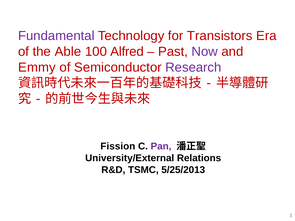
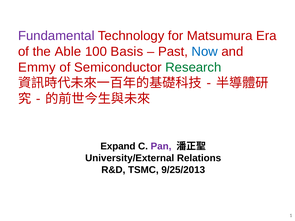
Transistors: Transistors -> Matsumura
Alfred: Alfred -> Basis
Now colour: purple -> blue
Research colour: purple -> green
Fission: Fission -> Expand
5/25/2013: 5/25/2013 -> 9/25/2013
